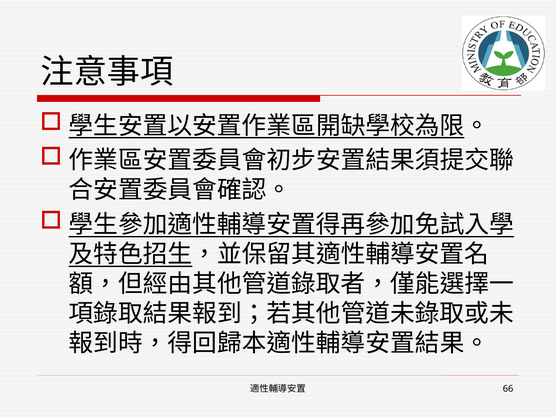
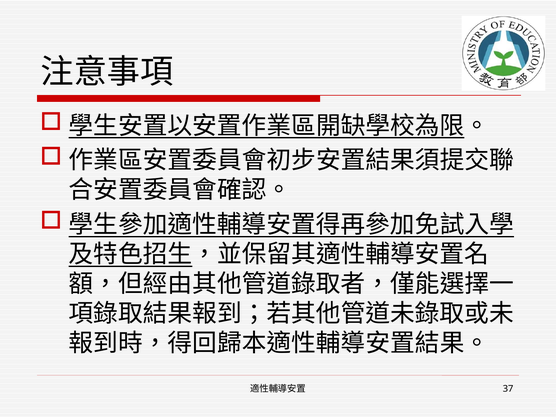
66: 66 -> 37
